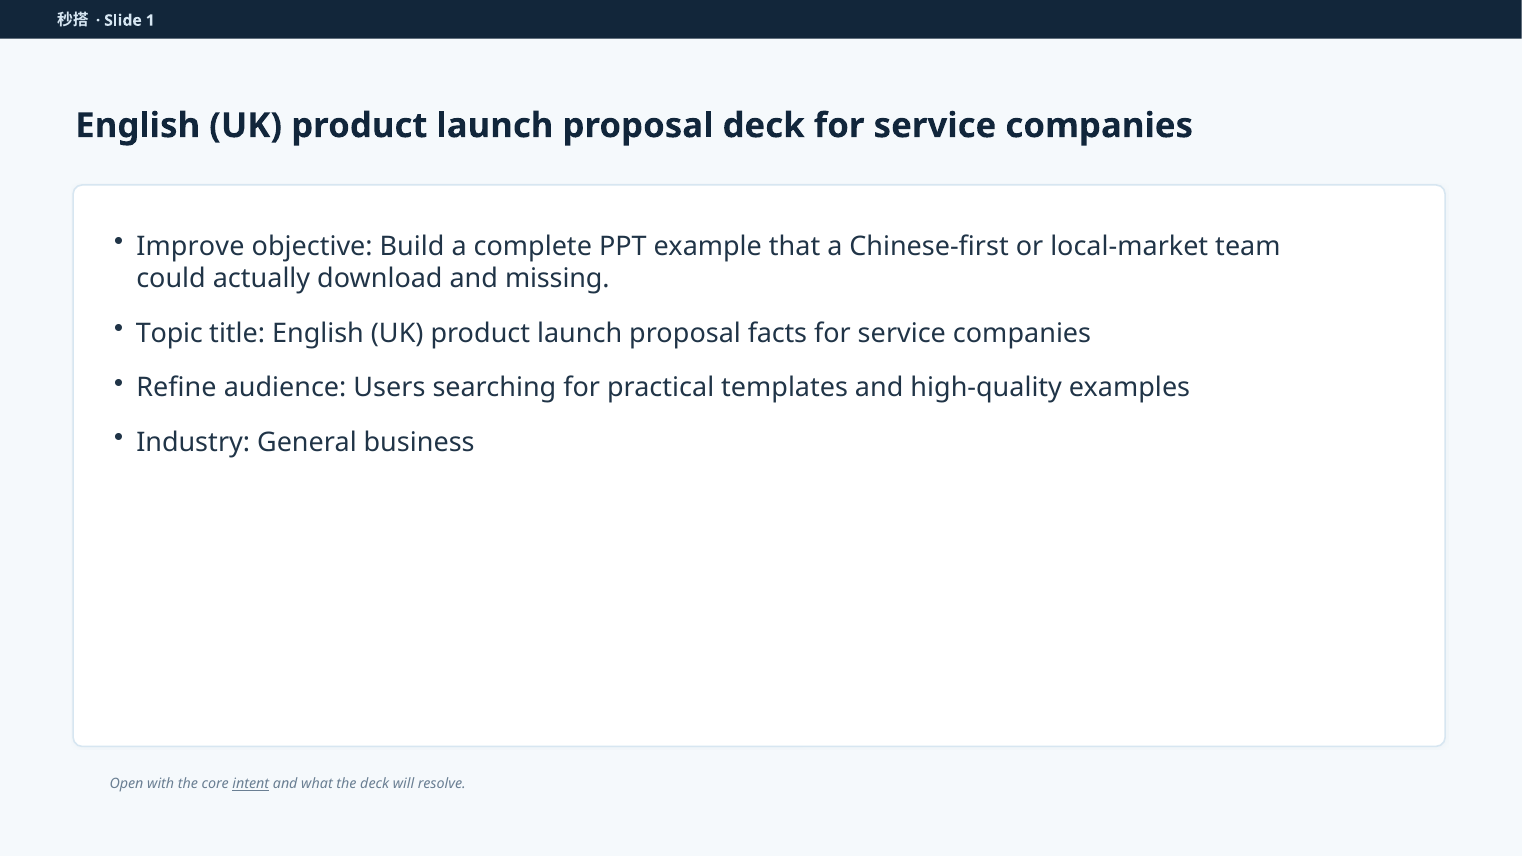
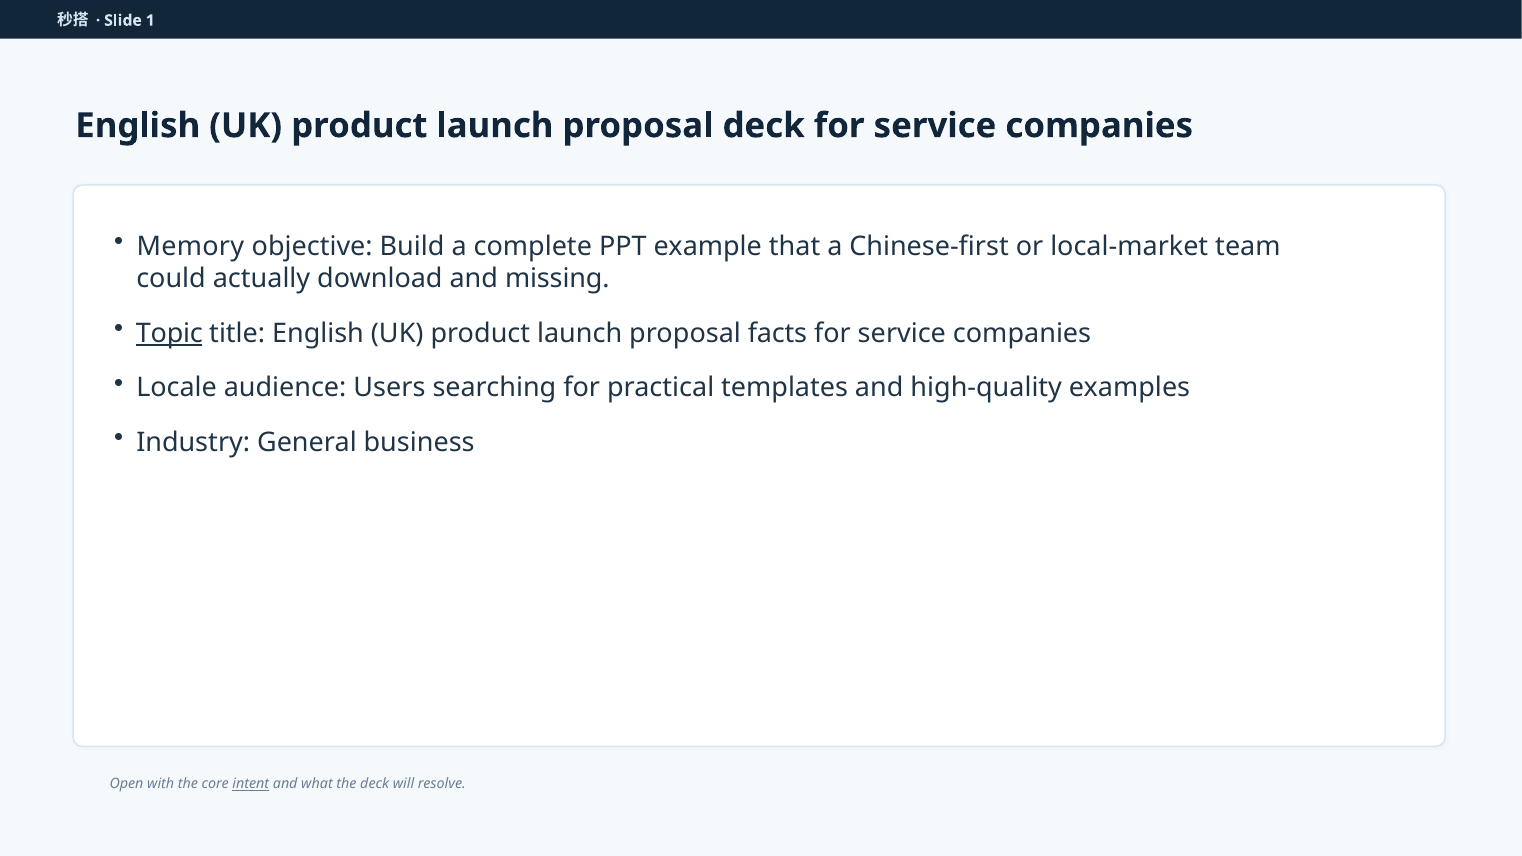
Improve: Improve -> Memory
Topic underline: none -> present
Refine: Refine -> Locale
